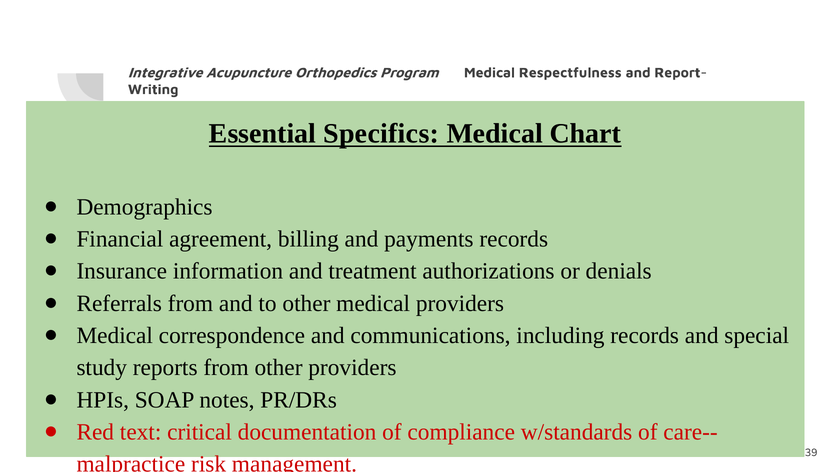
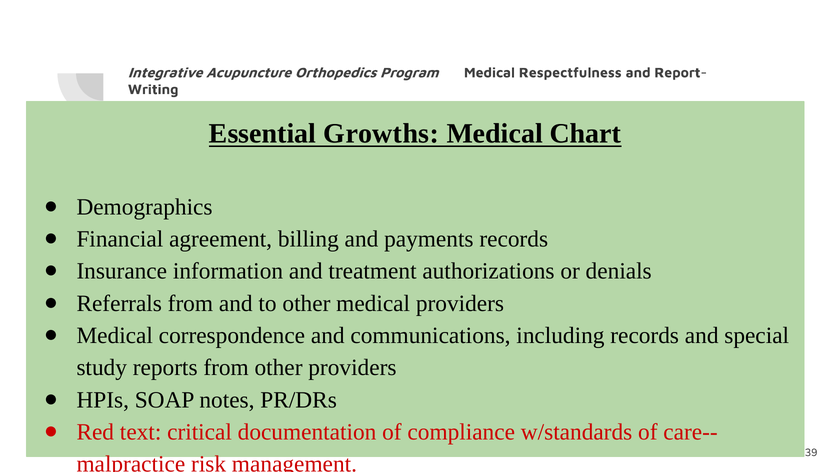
Specifics: Specifics -> Growths
